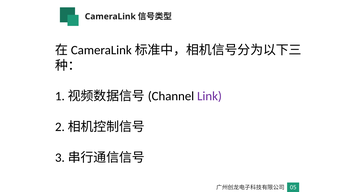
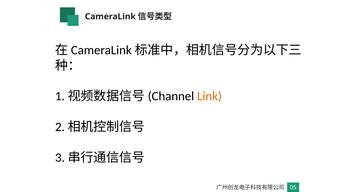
Link colour: purple -> orange
